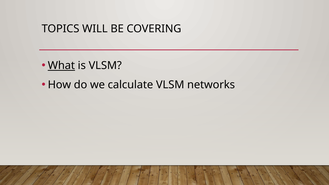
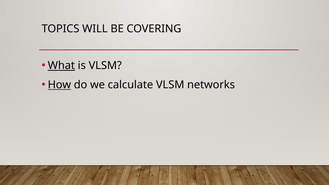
How underline: none -> present
